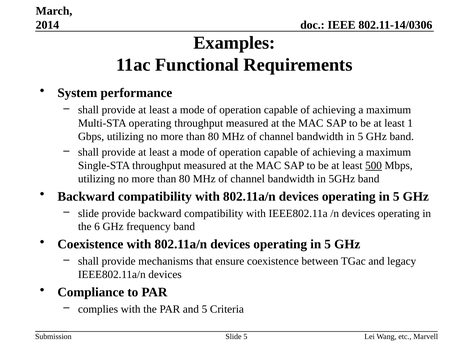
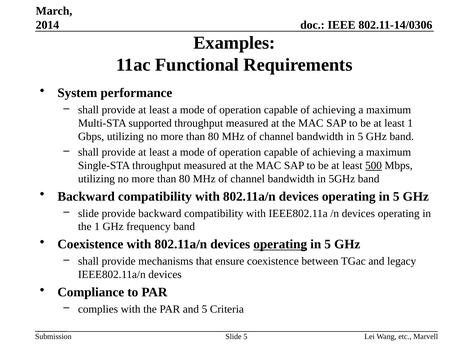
Multi-STA operating: operating -> supported
the 6: 6 -> 1
operating at (280, 245) underline: none -> present
